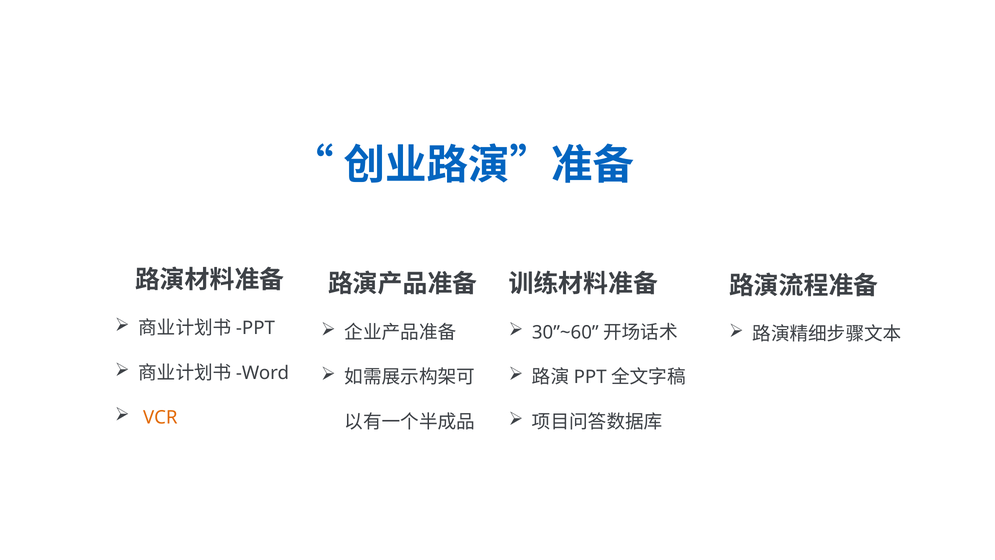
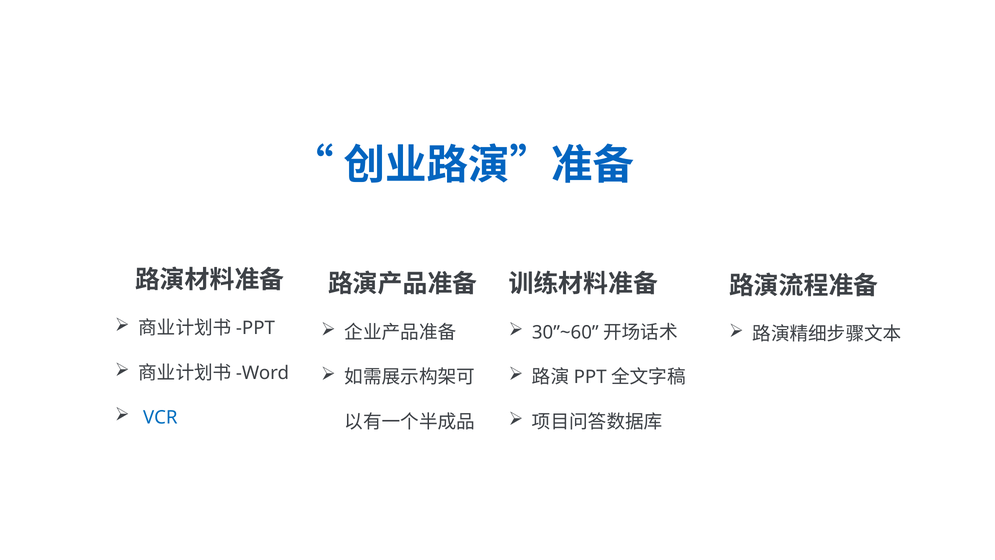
VCR colour: orange -> blue
